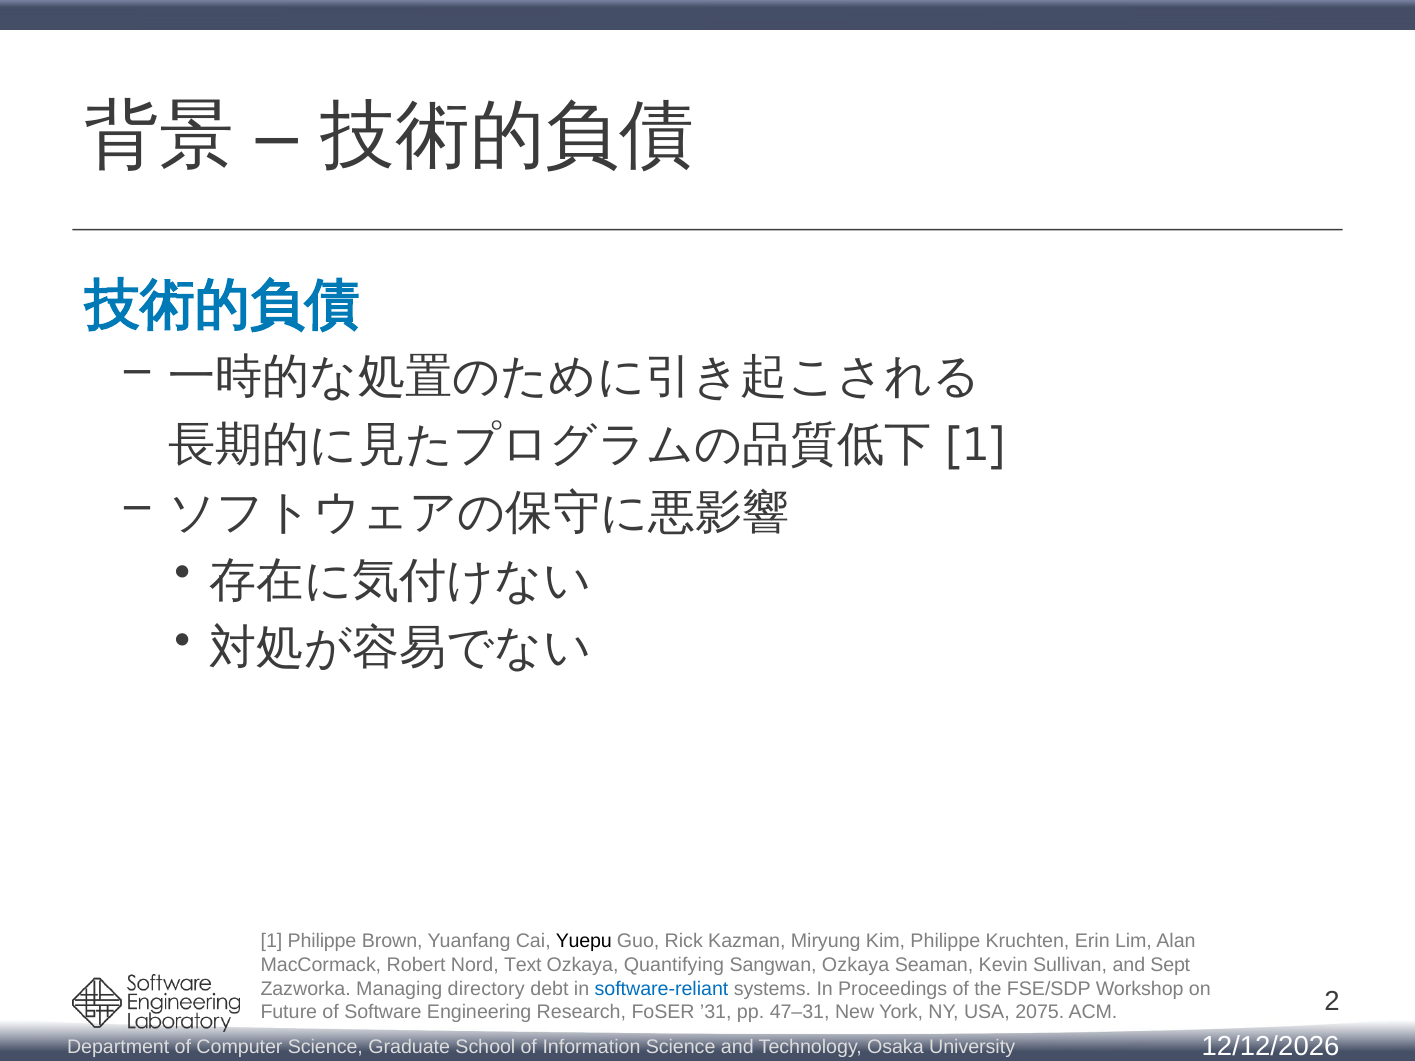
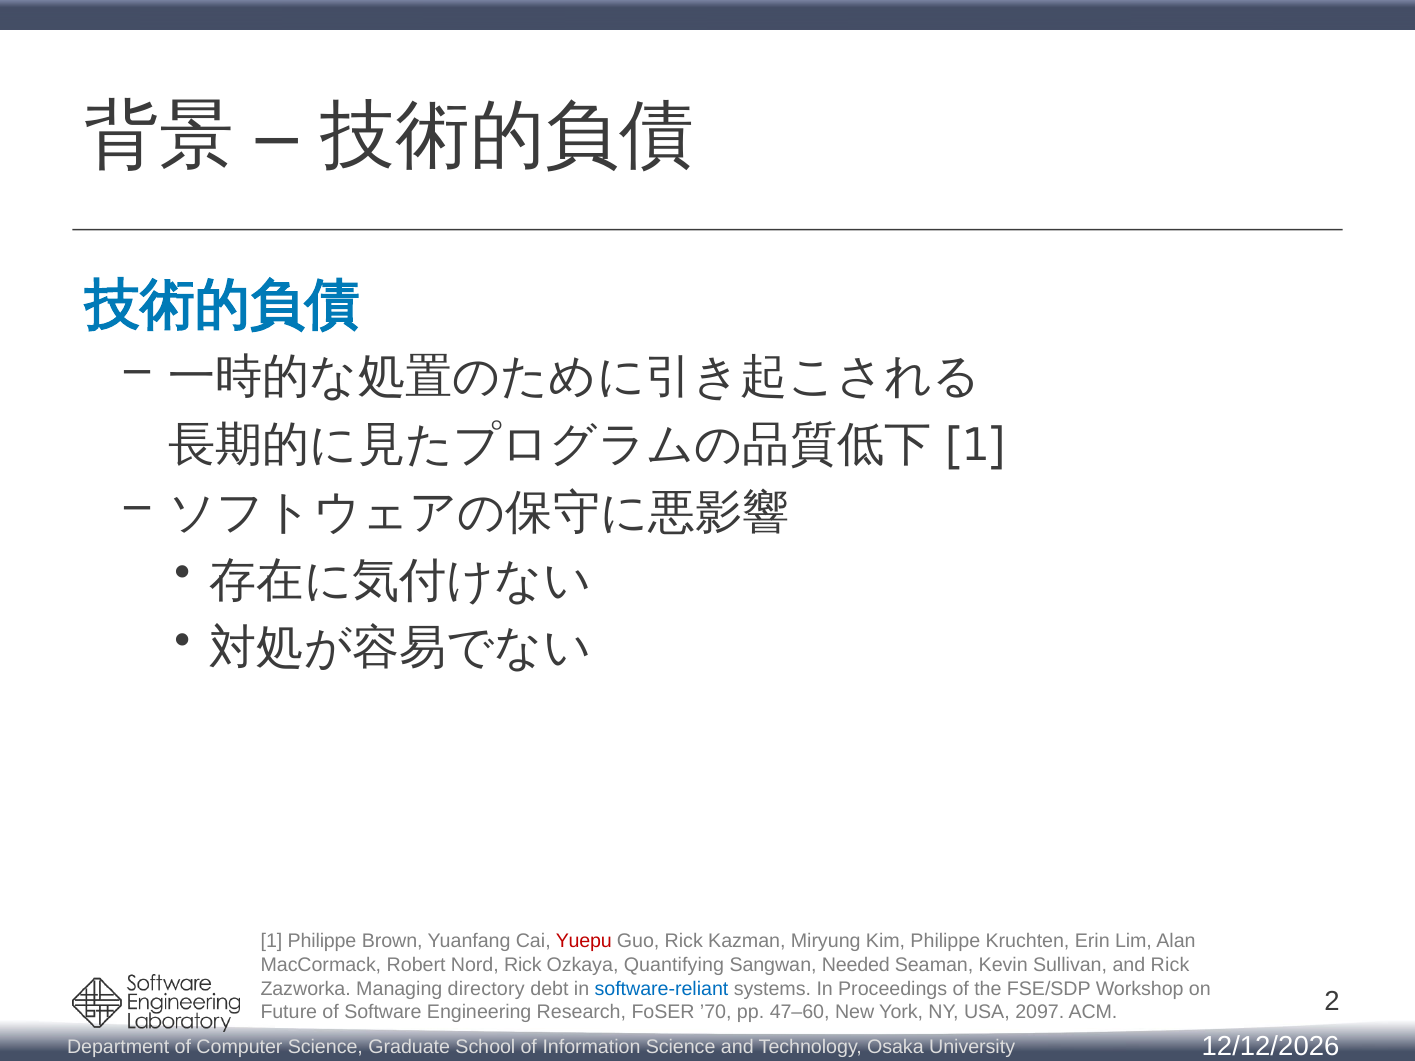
Yuepu colour: black -> red
Nord Text: Text -> Rick
Sangwan Ozkaya: Ozkaya -> Needed
and Sept: Sept -> Rick
’31: ’31 -> ’70
47–31: 47–31 -> 47–60
2075: 2075 -> 2097
